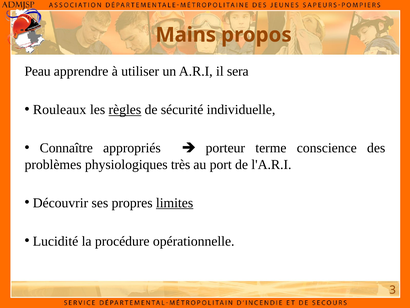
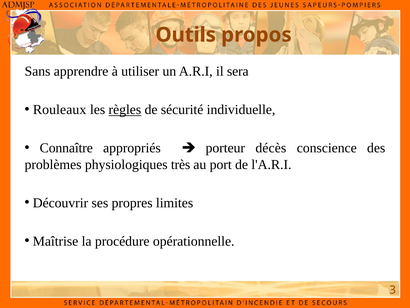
Mains: Mains -> Outils
Peau: Peau -> Sans
terme: terme -> décès
limites underline: present -> none
Lucidité: Lucidité -> Maîtrise
